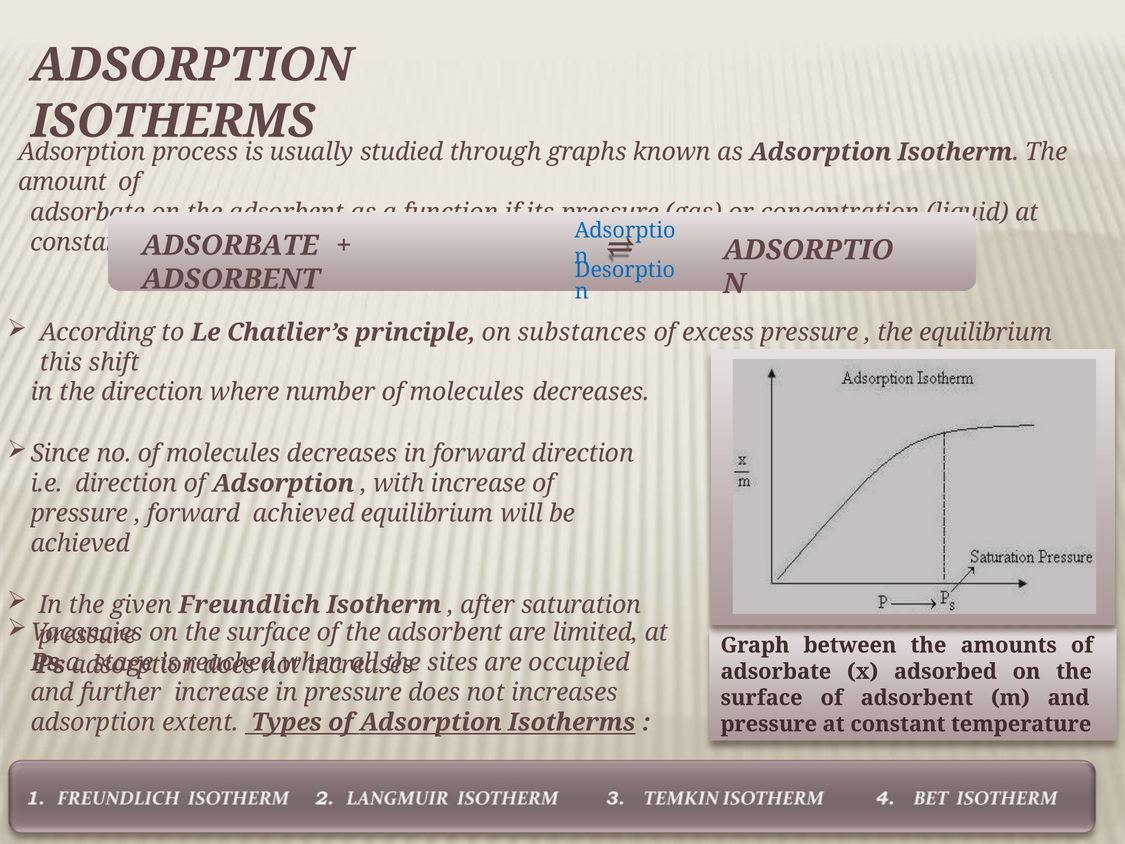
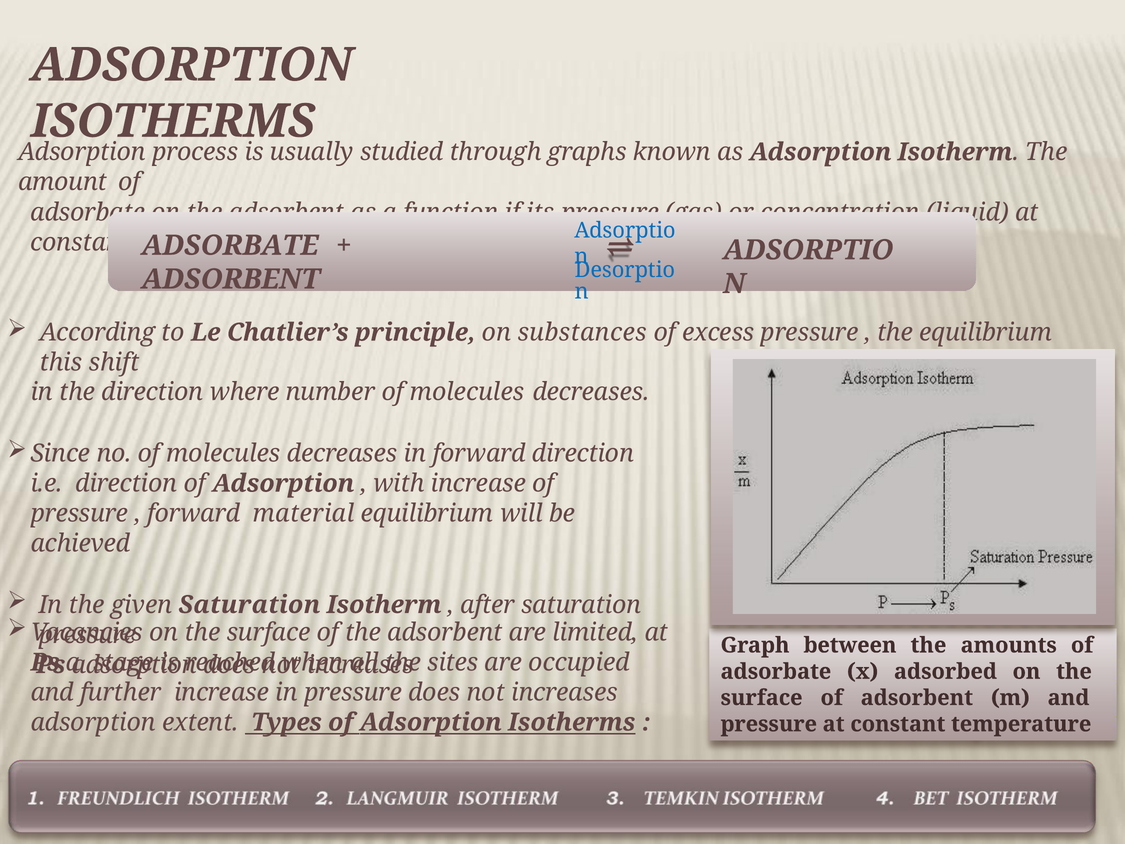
forward achieved: achieved -> material
given Freundlich: Freundlich -> Saturation
